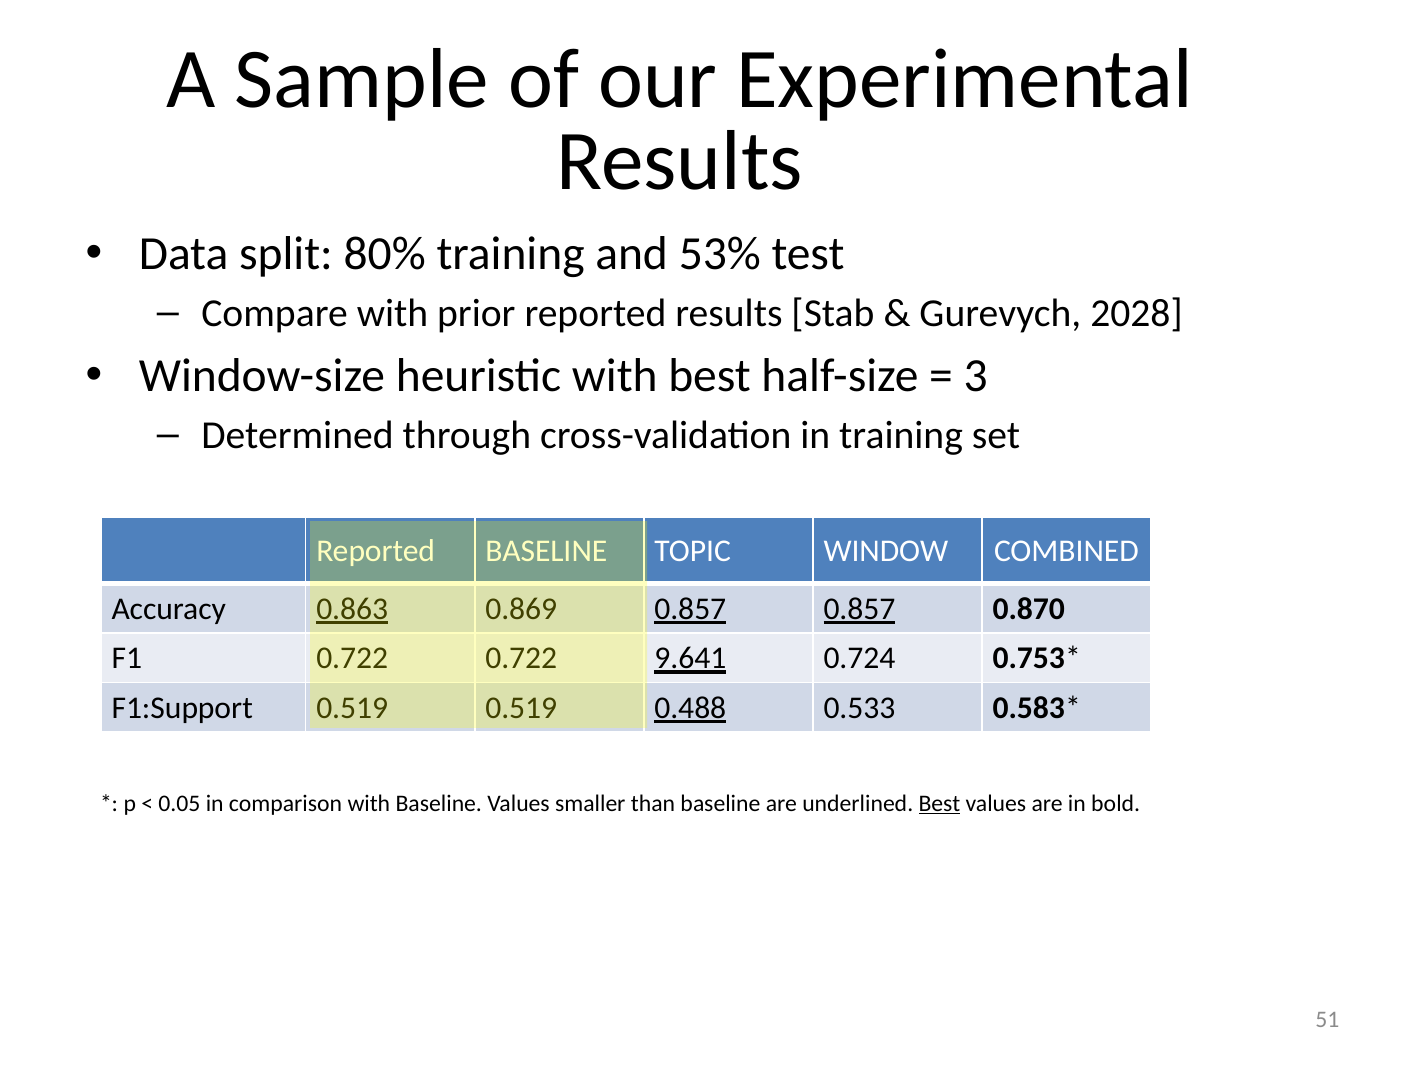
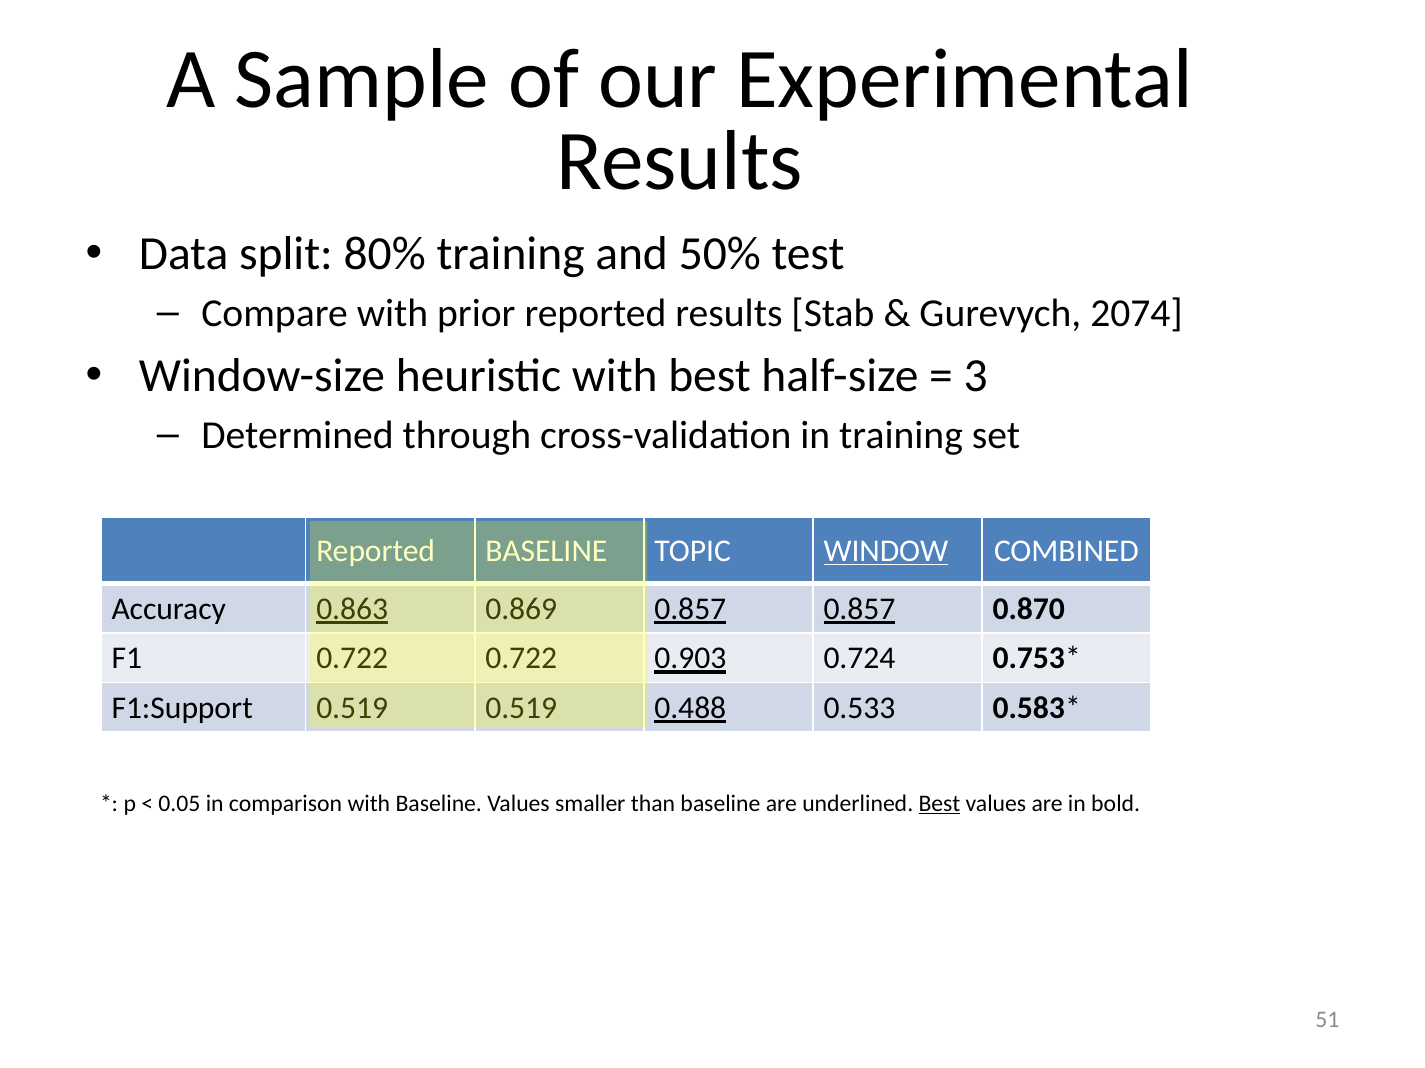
53%: 53% -> 50%
2028: 2028 -> 2074
WINDOW underline: none -> present
9.641: 9.641 -> 0.903
